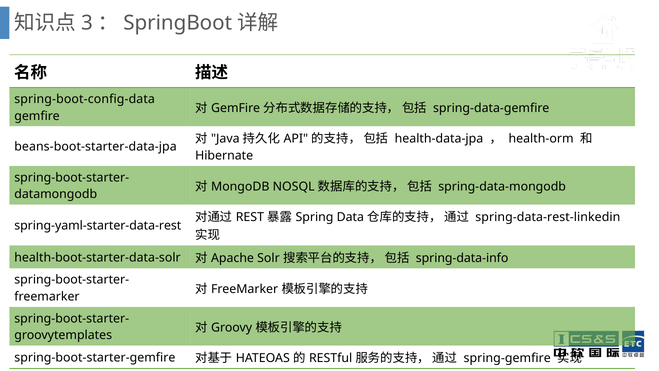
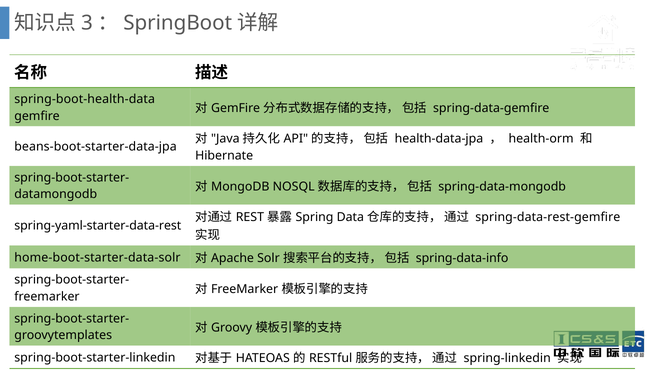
spring-boot-config-data: spring-boot-config-data -> spring-boot-health-data
spring-data-rest-linkedin: spring-data-rest-linkedin -> spring-data-rest-gemfire
health-boot-starter-data-solr: health-boot-starter-data-solr -> home-boot-starter-data-solr
spring-boot-starter-gemfire: spring-boot-starter-gemfire -> spring-boot-starter-linkedin
spring-gemfire: spring-gemfire -> spring-linkedin
